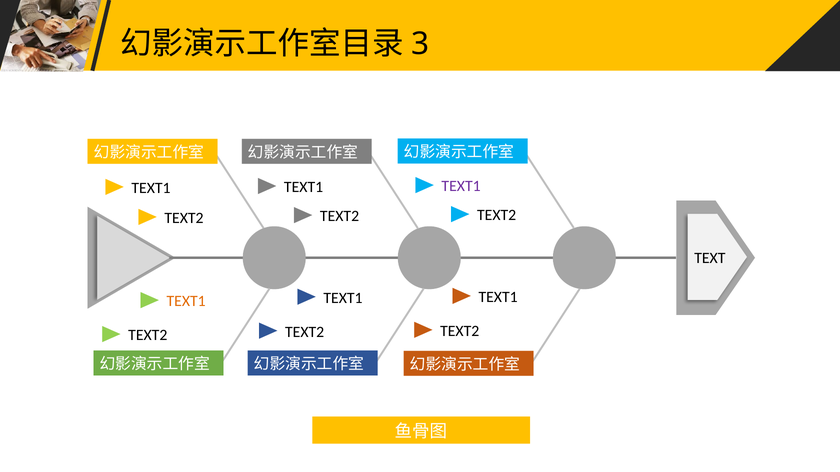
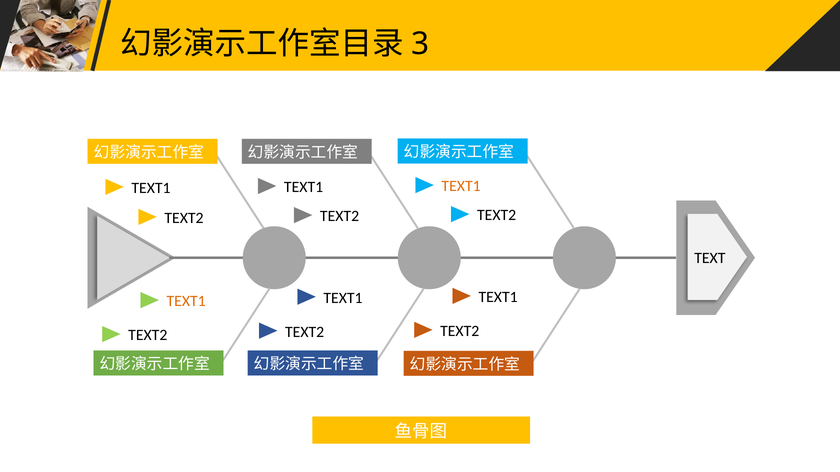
TEXT1 at (461, 186) colour: purple -> orange
